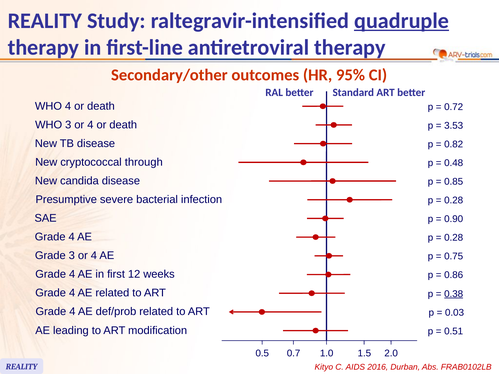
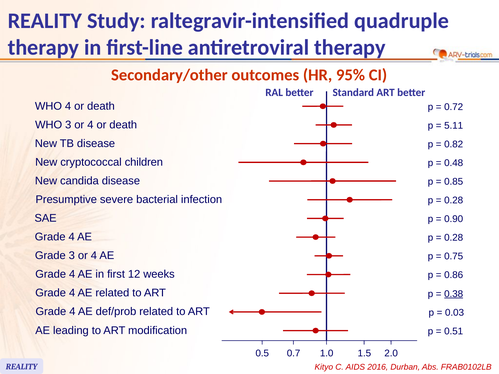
quadruple underline: present -> none
3.53: 3.53 -> 5.11
through: through -> children
